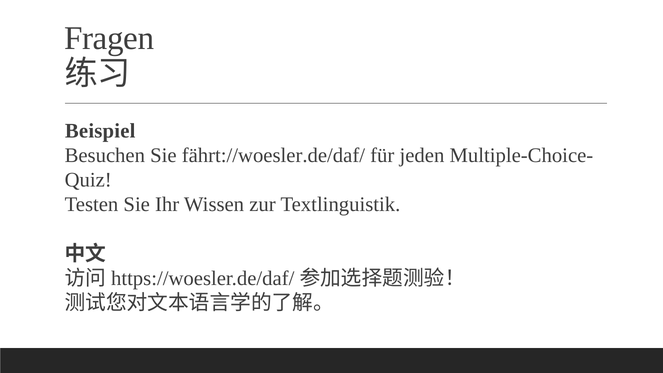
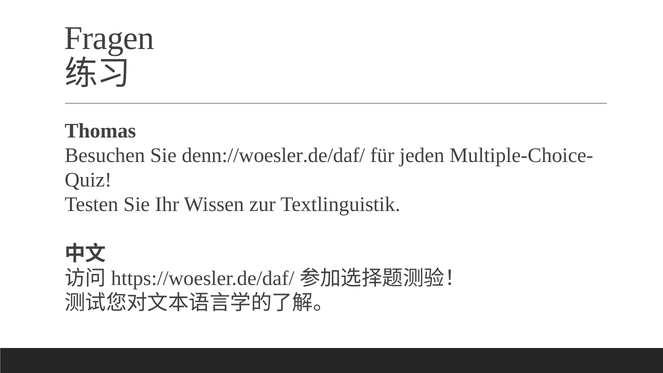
Beispiel: Beispiel -> Thomas
fährt://woesler.de/daf/: fährt://woesler.de/daf/ -> denn://woesler.de/daf/
